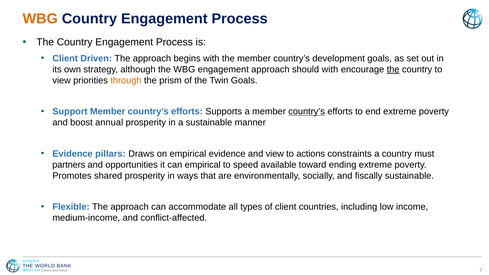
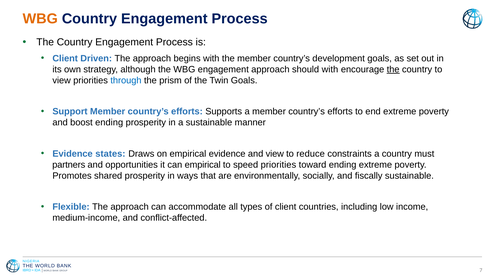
through colour: orange -> blue
country’s at (307, 112) underline: present -> none
boost annual: annual -> ending
pillars: pillars -> states
actions: actions -> reduce
speed available: available -> priorities
